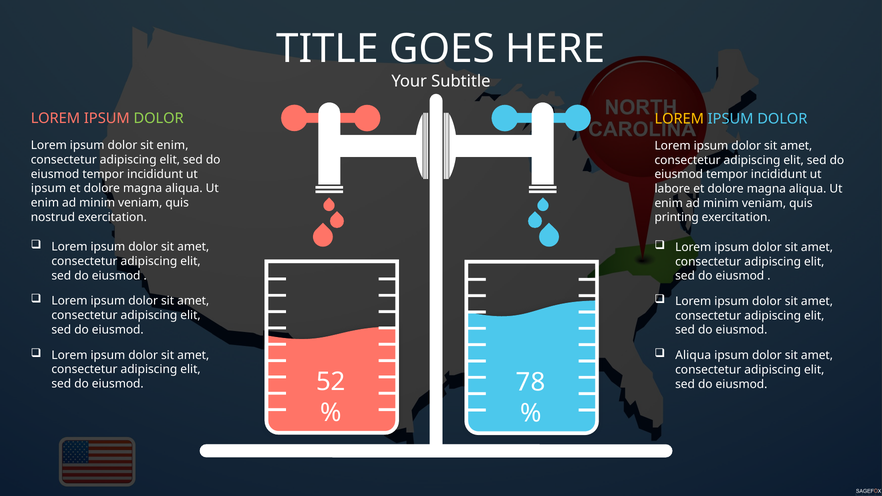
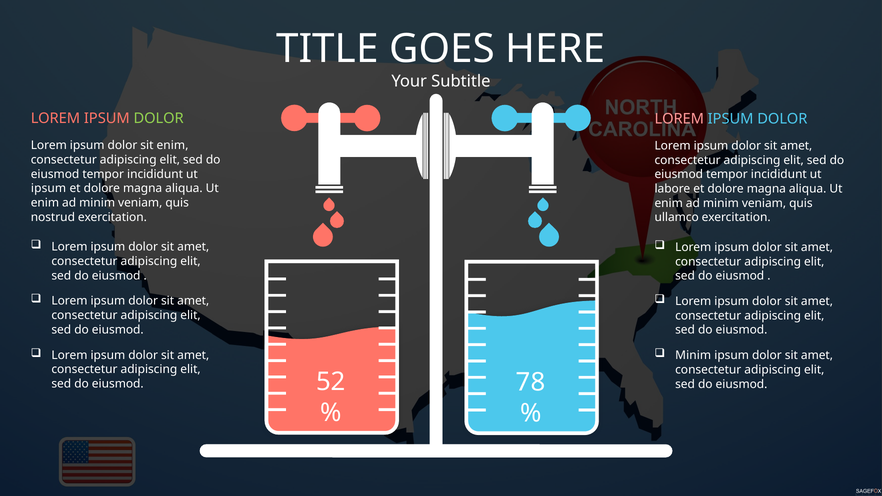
LOREM at (679, 119) colour: yellow -> pink
printing: printing -> ullamco
Aliqua at (693, 356): Aliqua -> Minim
